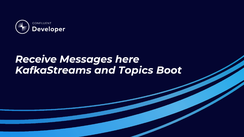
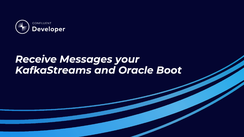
here: here -> your
Topics: Topics -> Oracle
